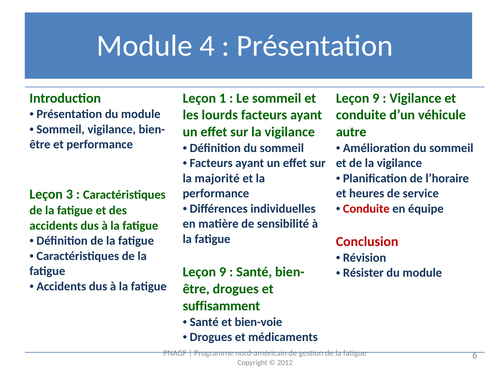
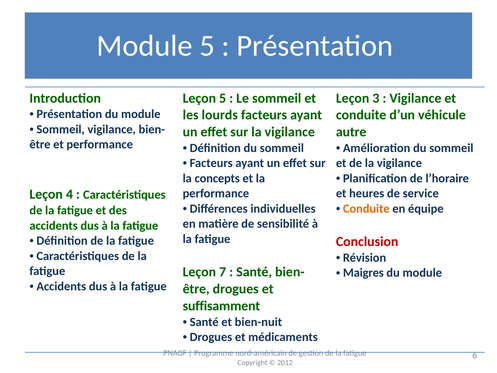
Module 4: 4 -> 5
Leçon 1: 1 -> 5
9 at (376, 98): 9 -> 3
majorité: majorité -> concepts
3: 3 -> 4
Conduite at (366, 209) colour: red -> orange
9 at (223, 272): 9 -> 7
Résister: Résister -> Maigres
bien-voie: bien-voie -> bien-nuit
